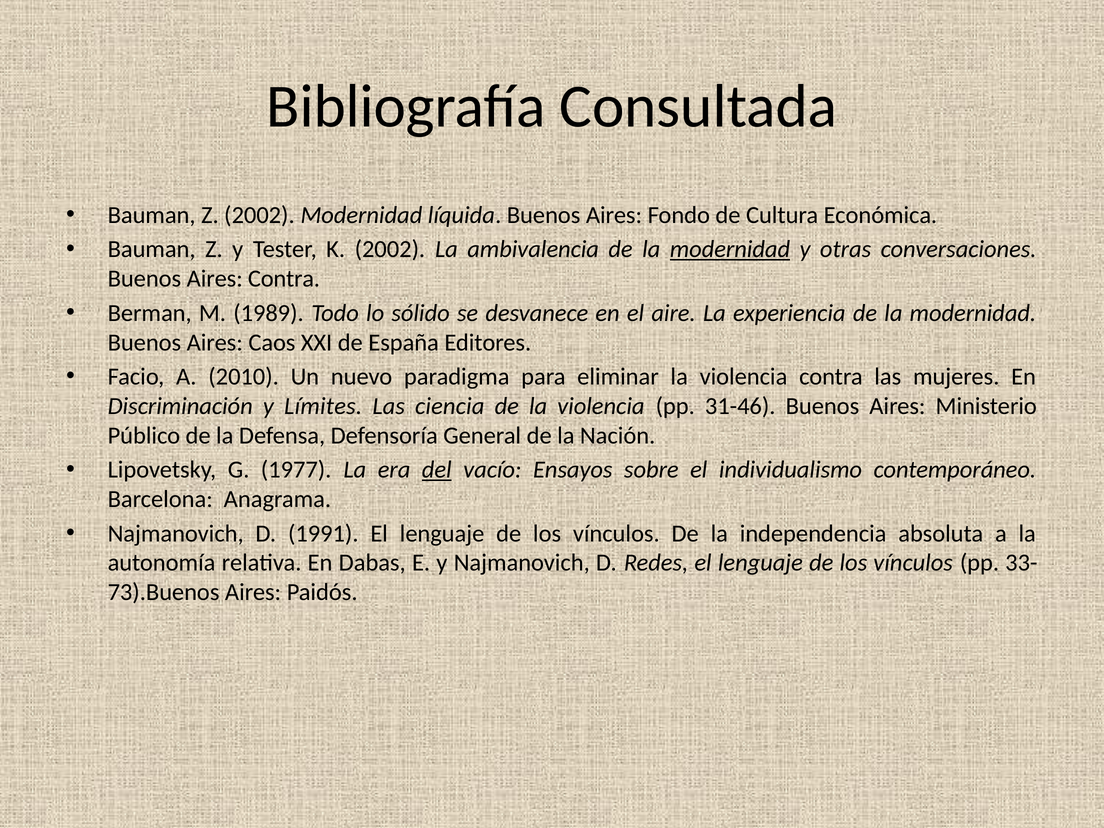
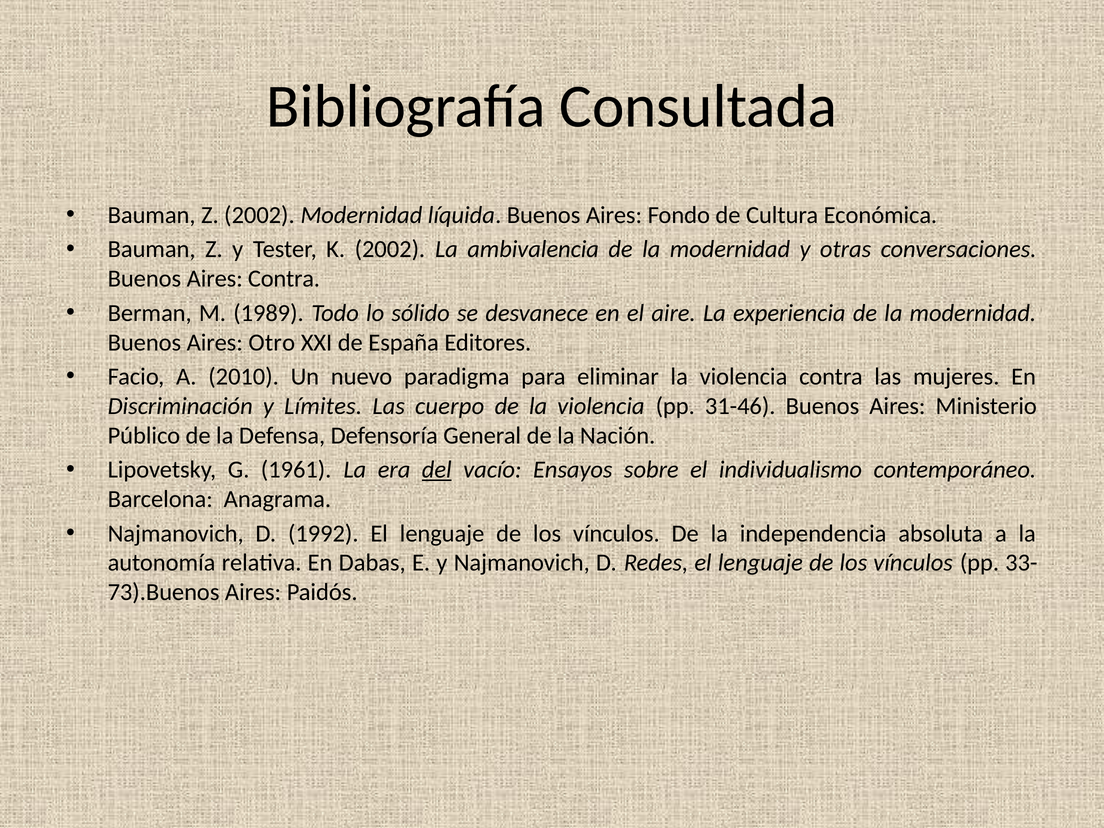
modernidad at (730, 249) underline: present -> none
Caos: Caos -> Otro
ciencia: ciencia -> cuerpo
1977: 1977 -> 1961
1991: 1991 -> 1992
